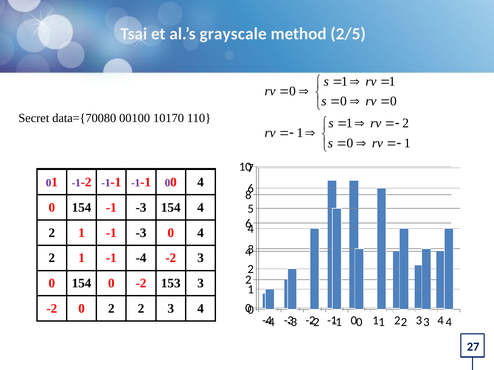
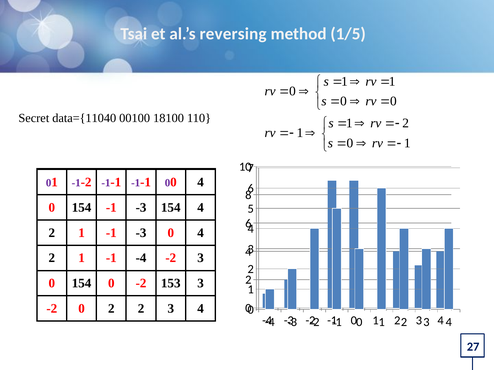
grayscale: grayscale -> reversing
2/5: 2/5 -> 1/5
data={70080: data={70080 -> data={11040
10170: 10170 -> 18100
